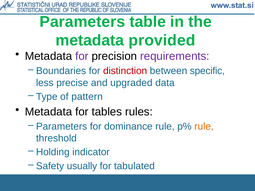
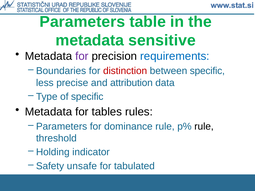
provided: provided -> sensitive
requirements colour: purple -> blue
upgraded: upgraded -> attribution
of pattern: pattern -> specific
rule at (204, 127) colour: orange -> black
usually: usually -> unsafe
